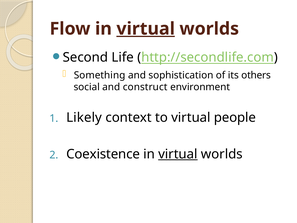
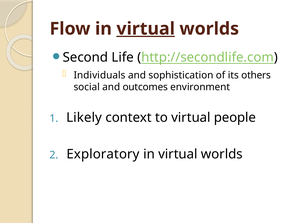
Something: Something -> Individuals
construct: construct -> outcomes
Coexistence: Coexistence -> Exploratory
virtual at (178, 154) underline: present -> none
